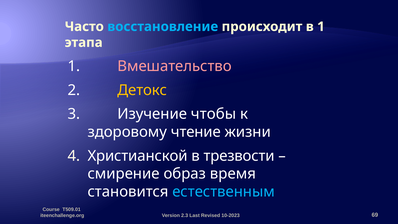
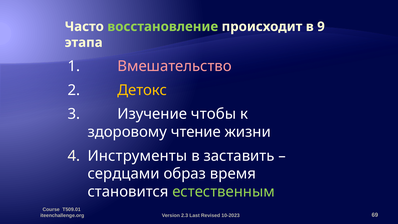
восстановление colour: light blue -> light green
в 1: 1 -> 9
Христианской: Христианской -> Инструменты
трезвости: трезвости -> заставить
смирение: смирение -> сердцами
естественным colour: light blue -> light green
